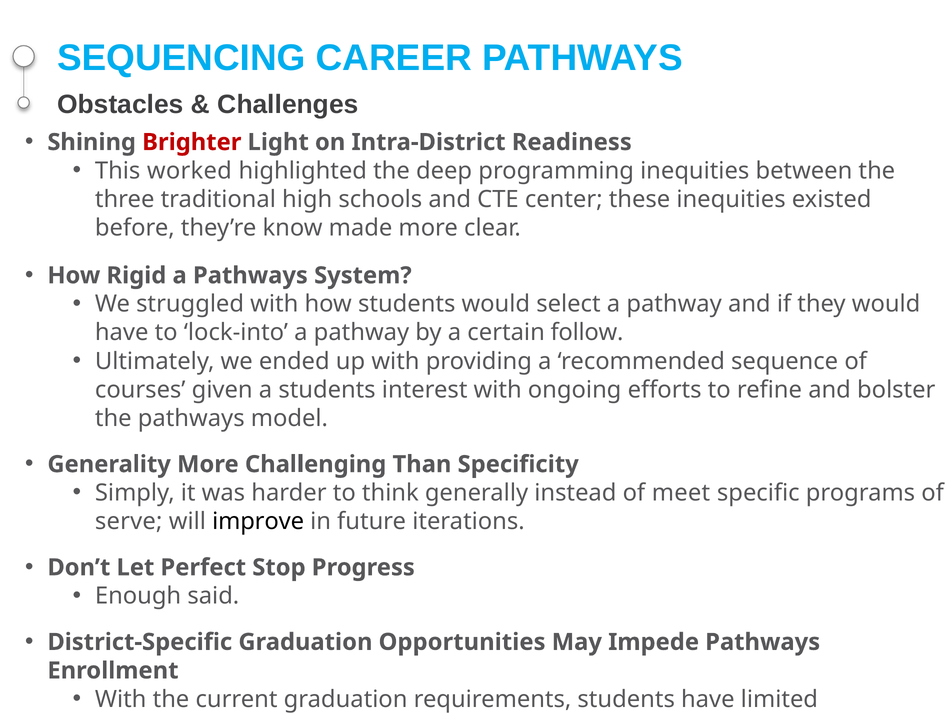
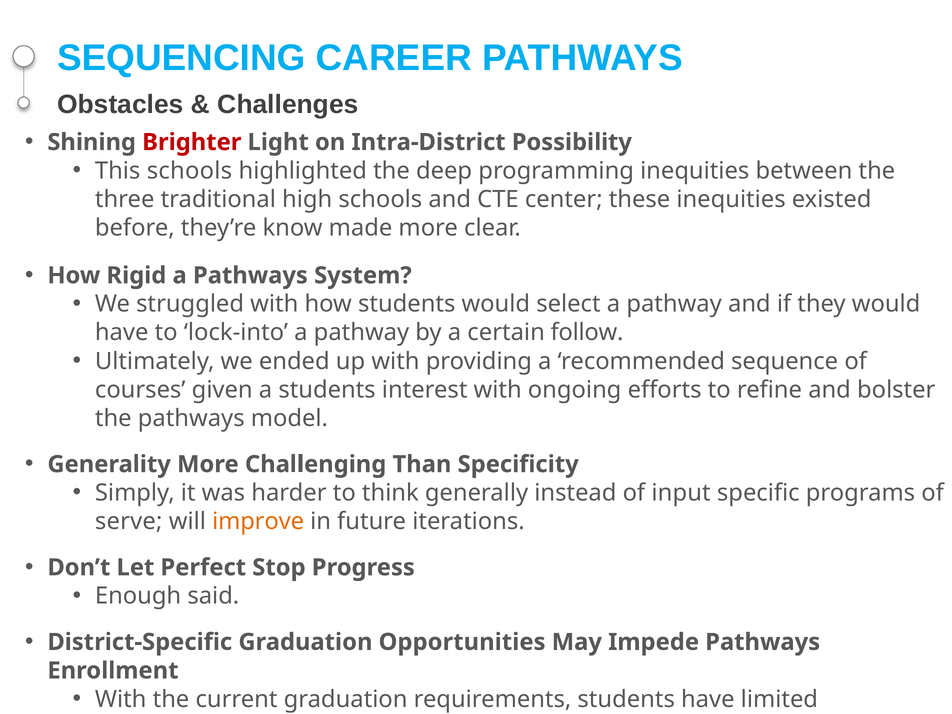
Readiness: Readiness -> Possibility
This worked: worked -> schools
meet: meet -> input
improve at (258, 521) colour: black -> orange
